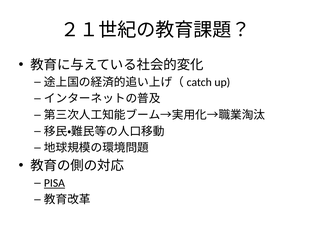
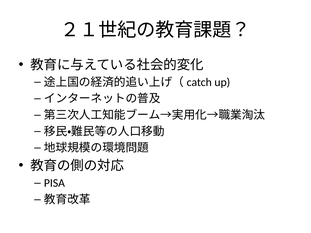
PISA underline: present -> none
